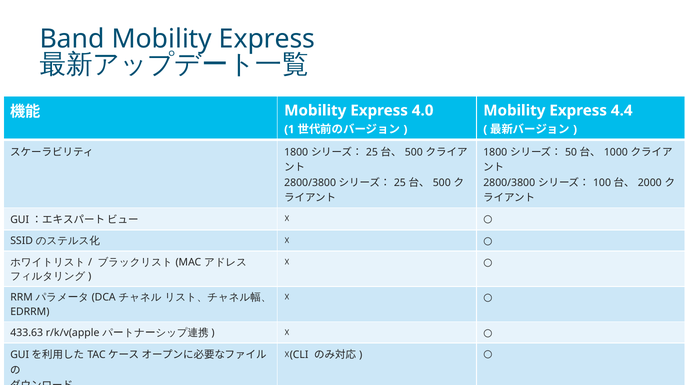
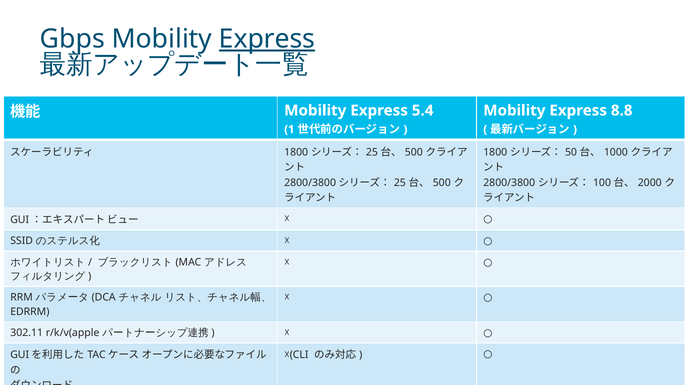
Band: Band -> Gbps
Express at (267, 39) underline: none -> present
4.0: 4.0 -> 5.4
4.4: 4.4 -> 8.8
433.63: 433.63 -> 302.11
